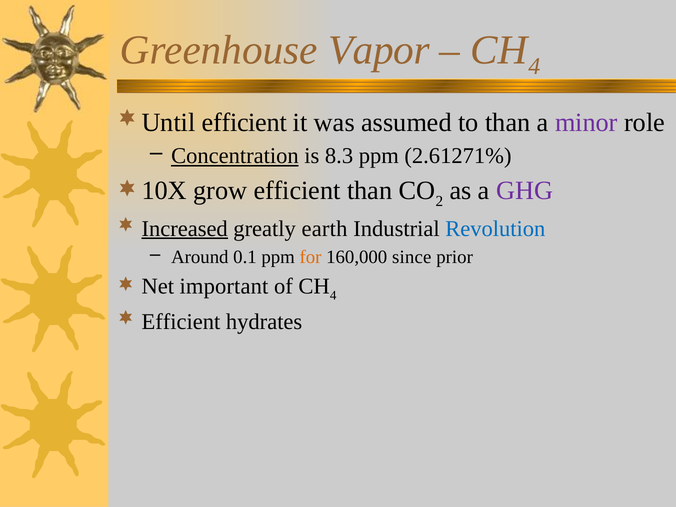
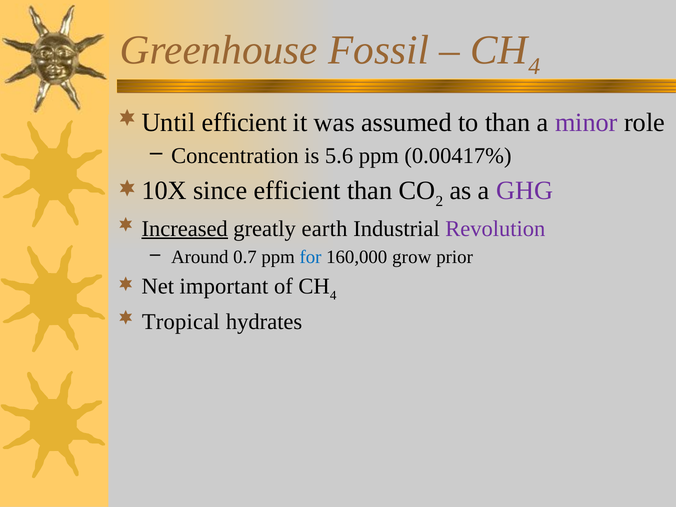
Vapor: Vapor -> Fossil
Concentration underline: present -> none
8.3: 8.3 -> 5.6
2.61271%: 2.61271% -> 0.00417%
grow: grow -> since
Revolution colour: blue -> purple
0.1: 0.1 -> 0.7
for colour: orange -> blue
since: since -> grow
Efficient at (181, 322): Efficient -> Tropical
